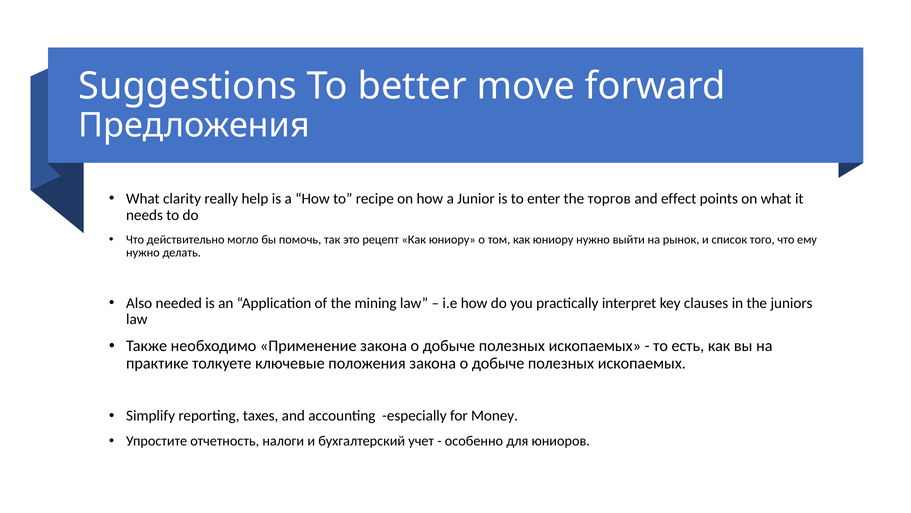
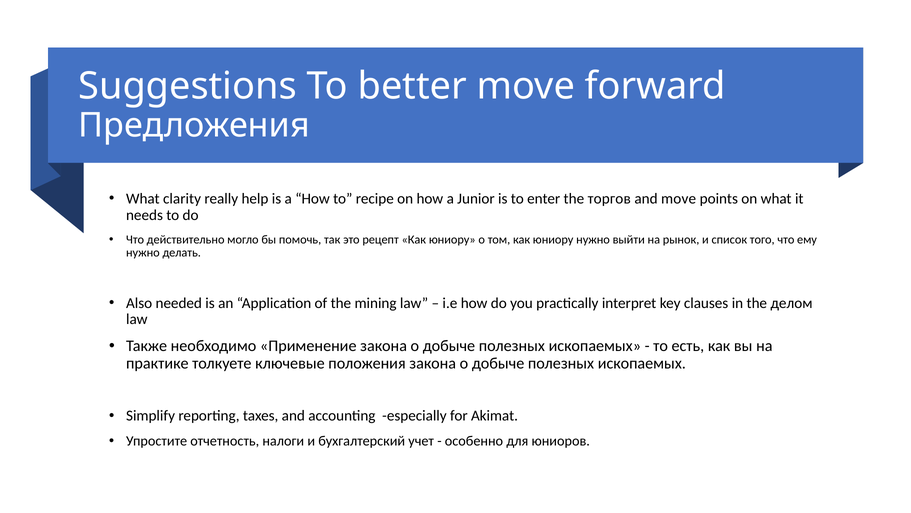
and effect: effect -> move
juniors: juniors -> делом
Money: Money -> Akimat
